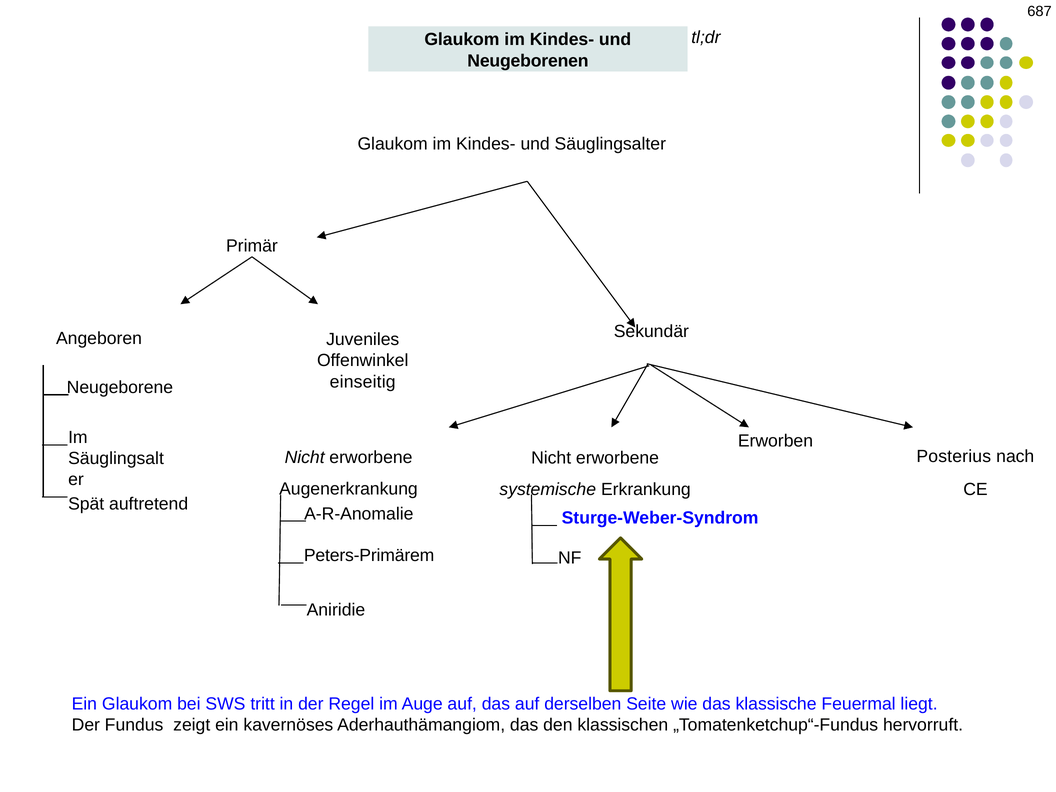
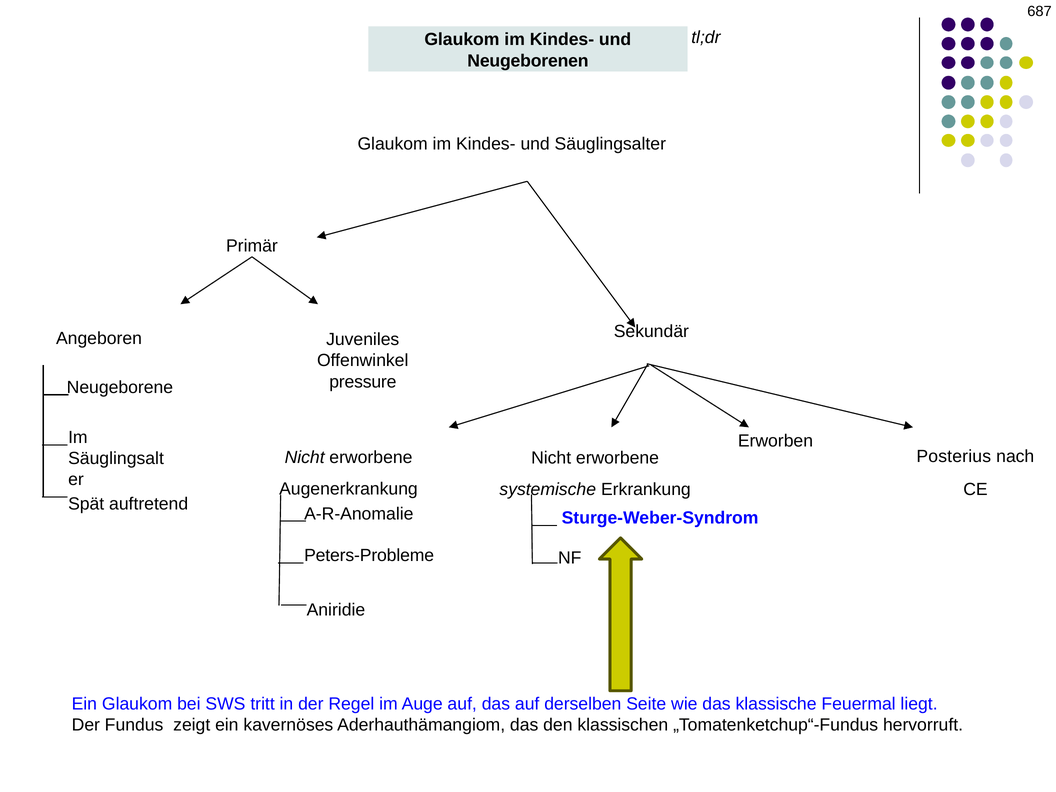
einseitig: einseitig -> pressure
Peters-Primärem: Peters-Primärem -> Peters-Probleme
